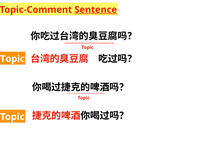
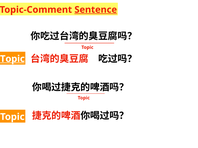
Topic at (12, 59) underline: none -> present
